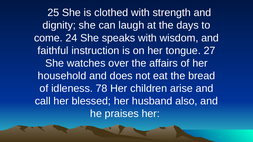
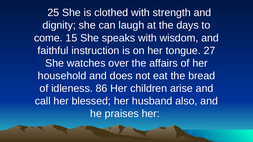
24: 24 -> 15
78: 78 -> 86
